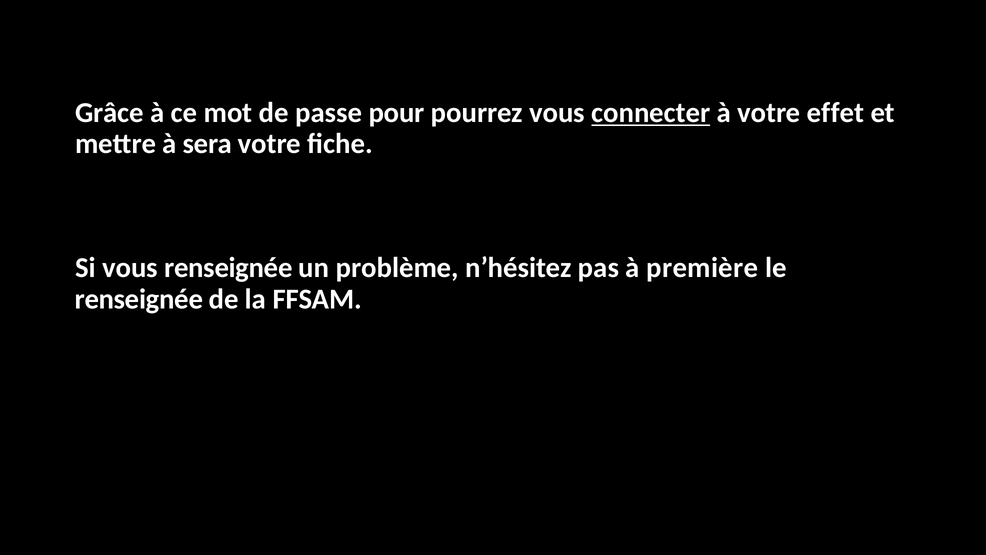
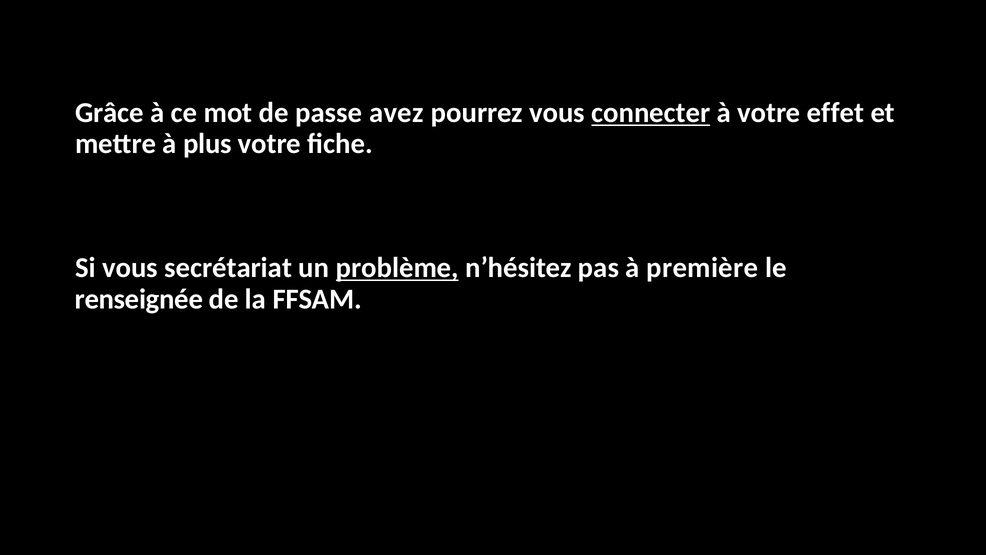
pour: pour -> avez
sera: sera -> plus
vous renseignée: renseignée -> secrétariat
problème underline: none -> present
